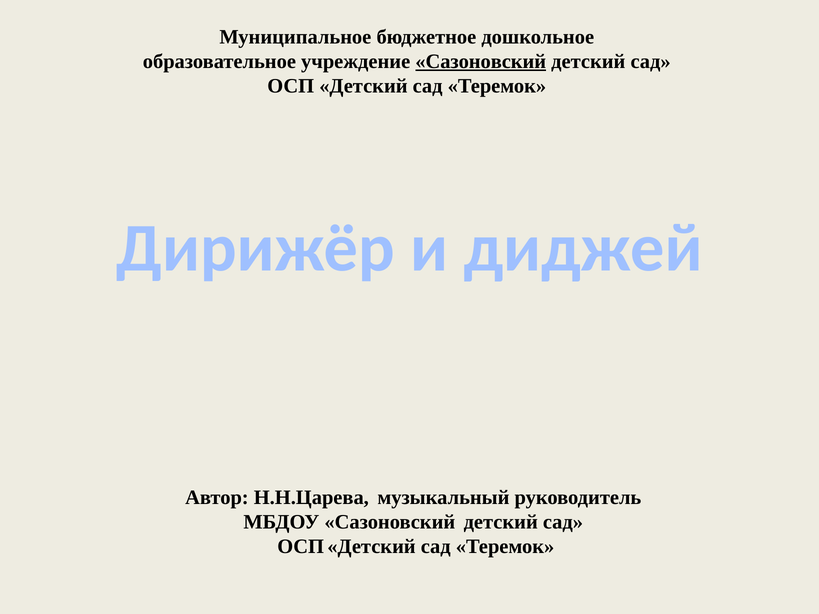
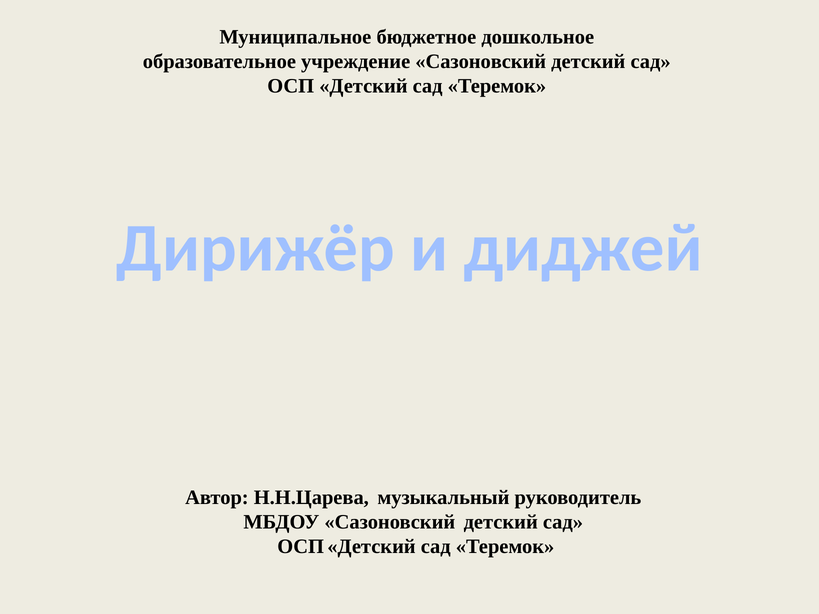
Сазоновский at (481, 61) underline: present -> none
